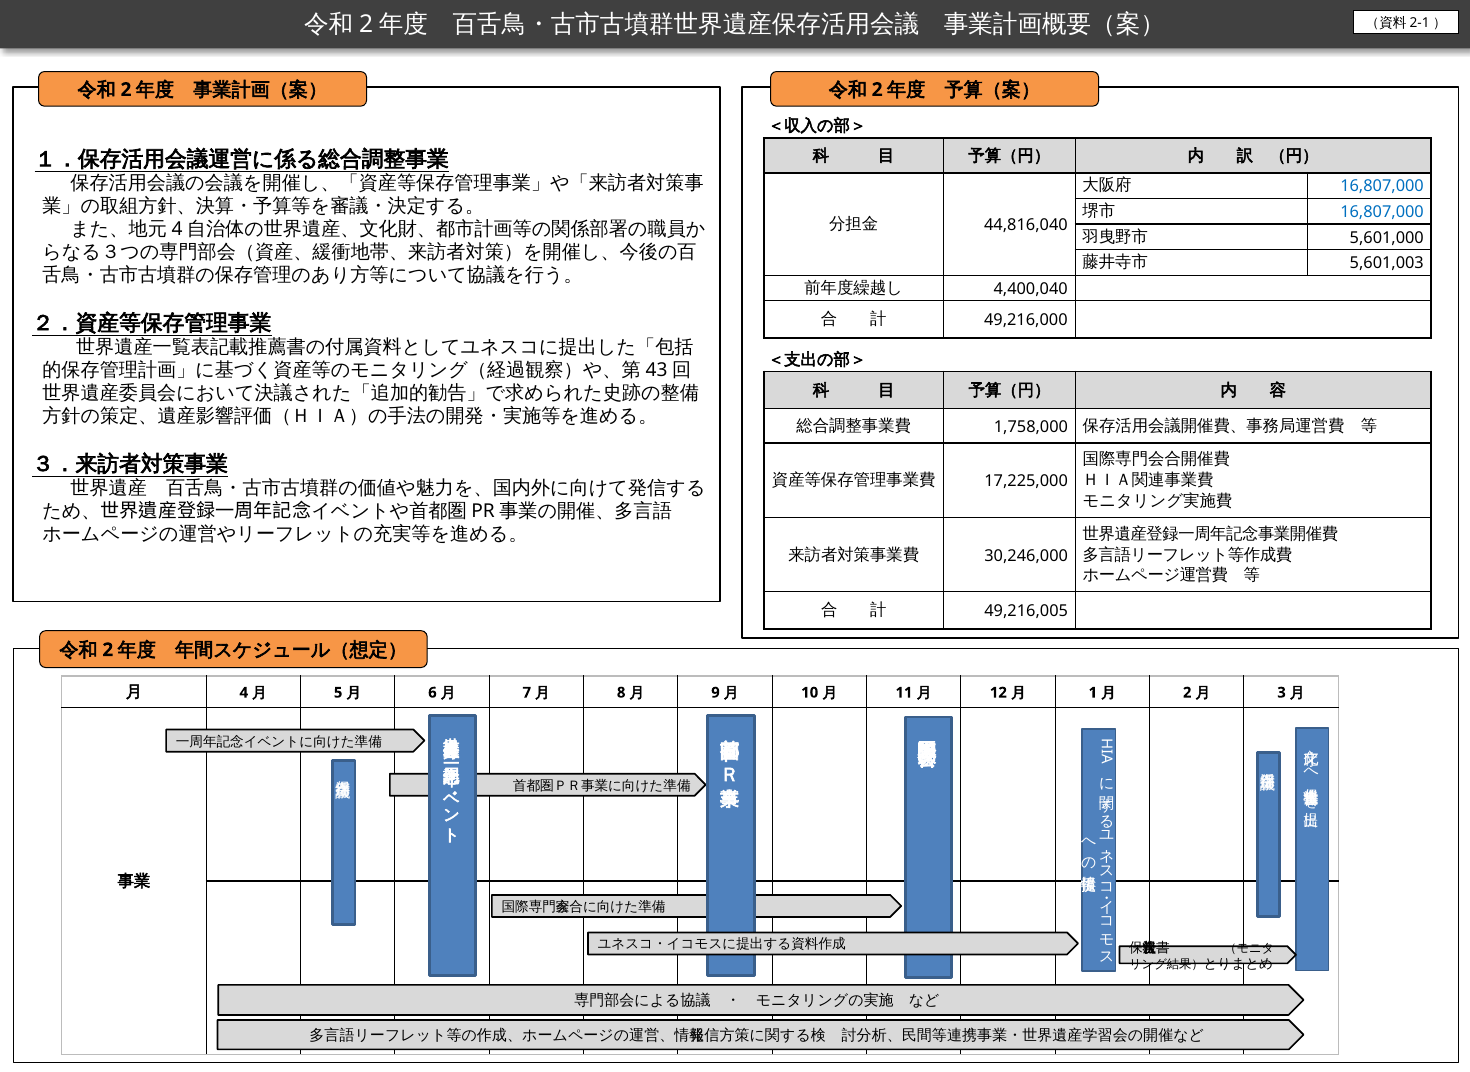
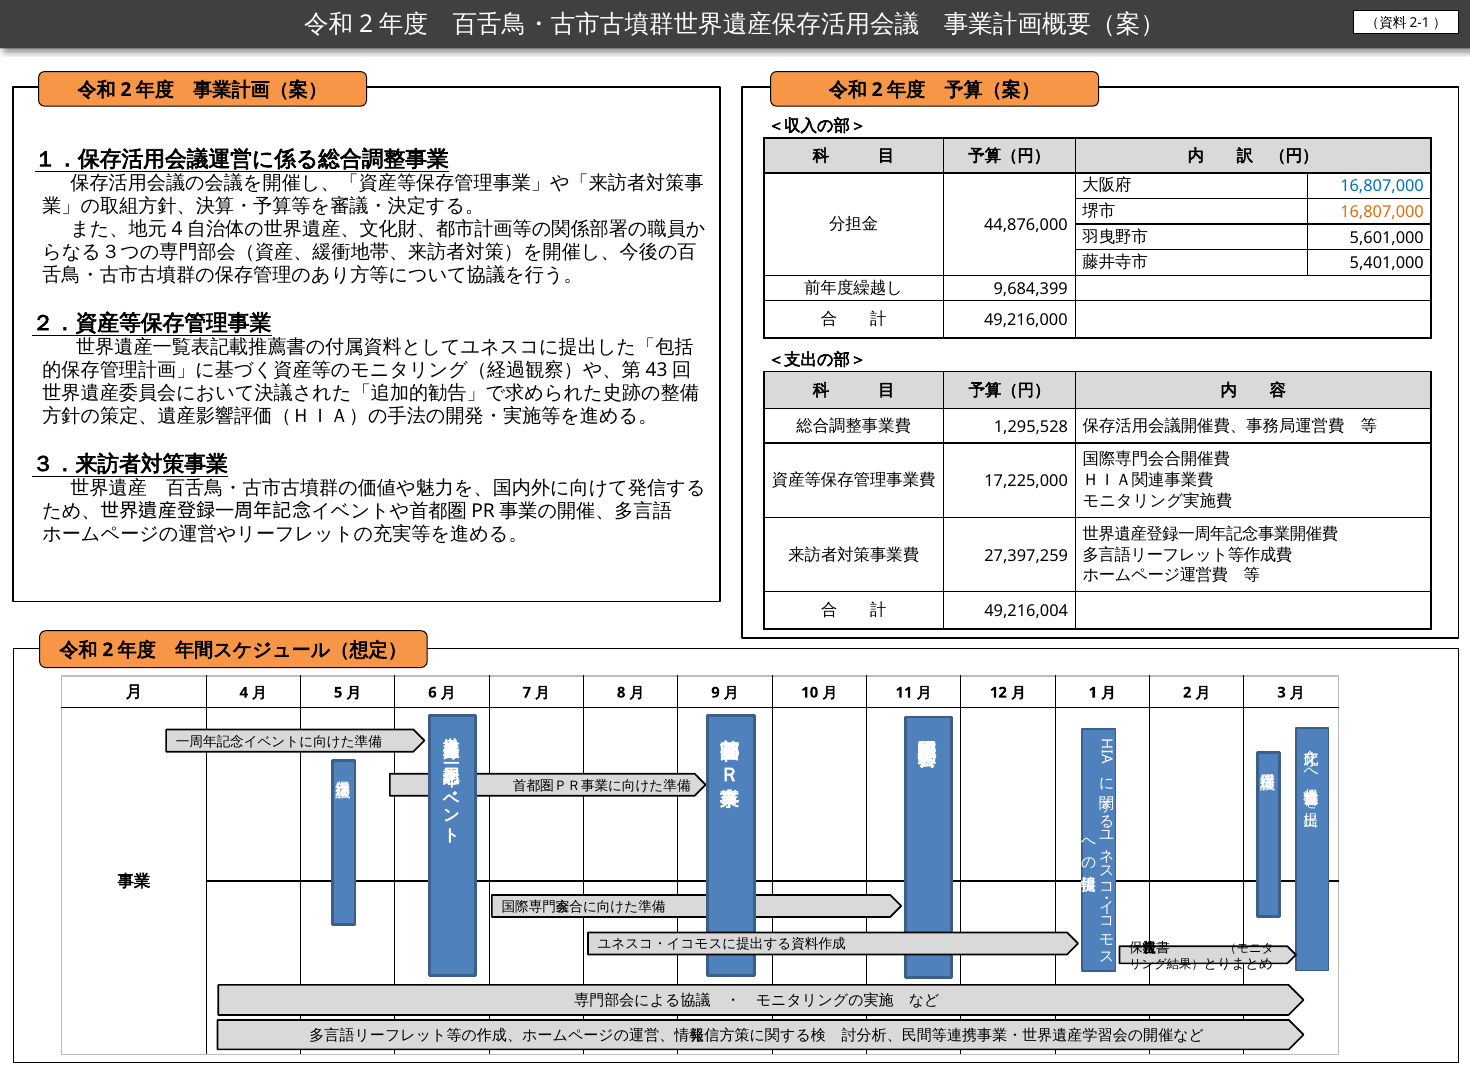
16,807,000 at (1382, 212) colour: blue -> orange
44,816,040: 44,816,040 -> 44,876,000
5,601,003: 5,601,003 -> 5,401,000
4,400,040: 4,400,040 -> 9,684,399
1,758,000: 1,758,000 -> 1,295,528
30,246,000: 30,246,000 -> 27,397,259
49,216,005: 49,216,005 -> 49,216,004
